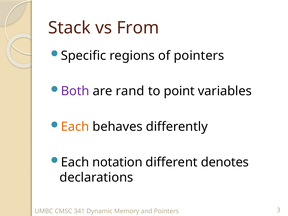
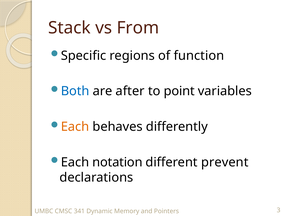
of pointers: pointers -> function
Both colour: purple -> blue
rand: rand -> after
denotes: denotes -> prevent
